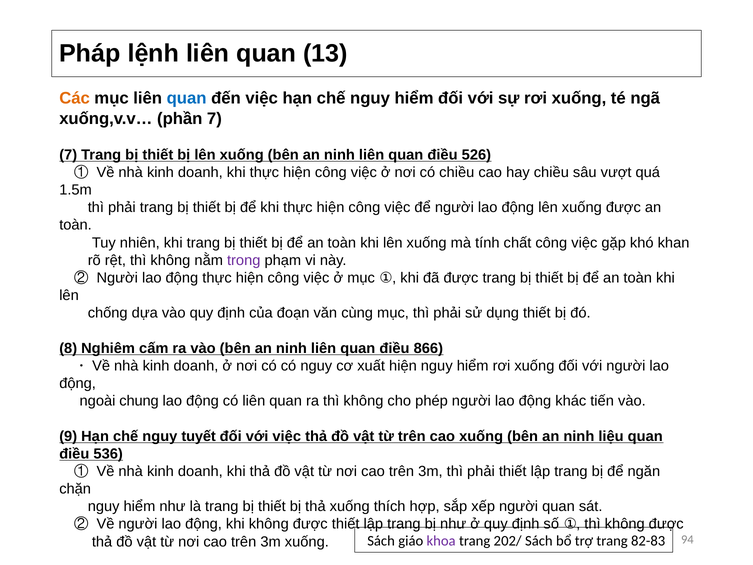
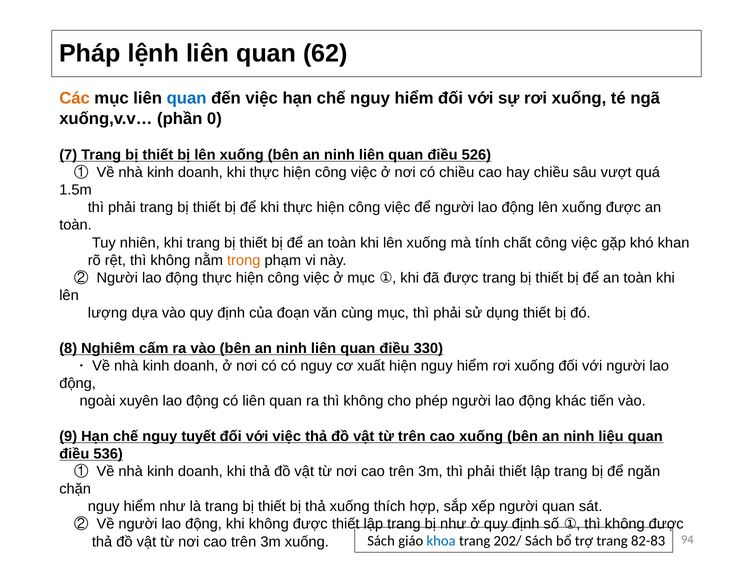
13: 13 -> 62
phần 7: 7 -> 0
trong colour: purple -> orange
chống: chống -> lượng
866: 866 -> 330
chung: chung -> xuyên
khoa colour: purple -> blue
